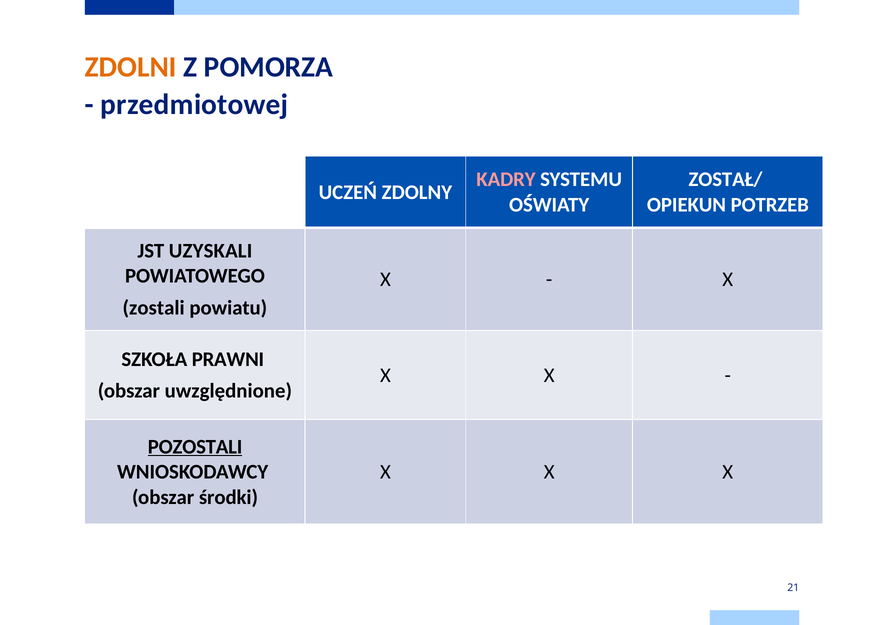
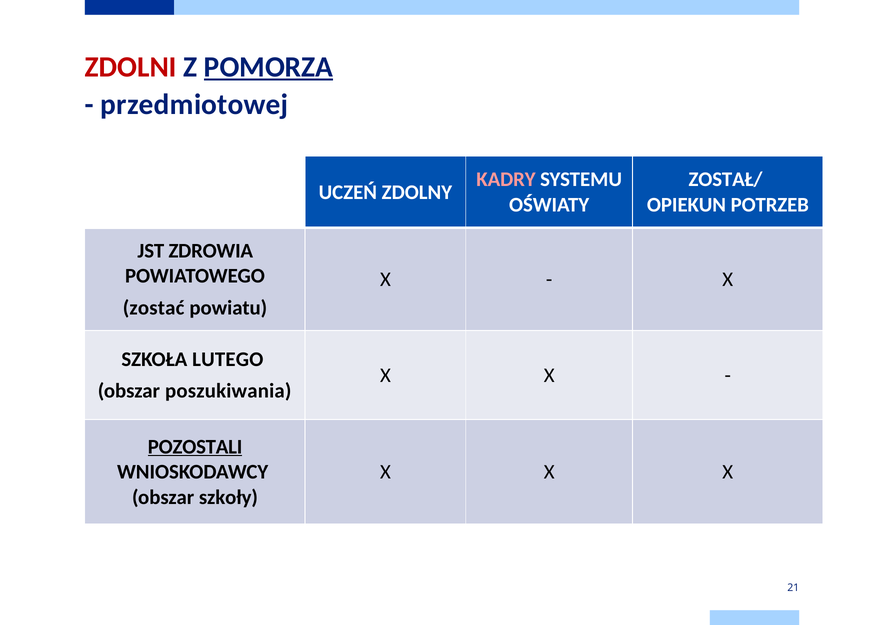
ZDOLNI colour: orange -> red
POMORZA underline: none -> present
UZYSKALI: UZYSKALI -> ZDROWIA
zostali: zostali -> zostać
PRAWNI: PRAWNI -> LUTEGO
uwzględnione: uwzględnione -> poszukiwania
środki: środki -> szkoły
